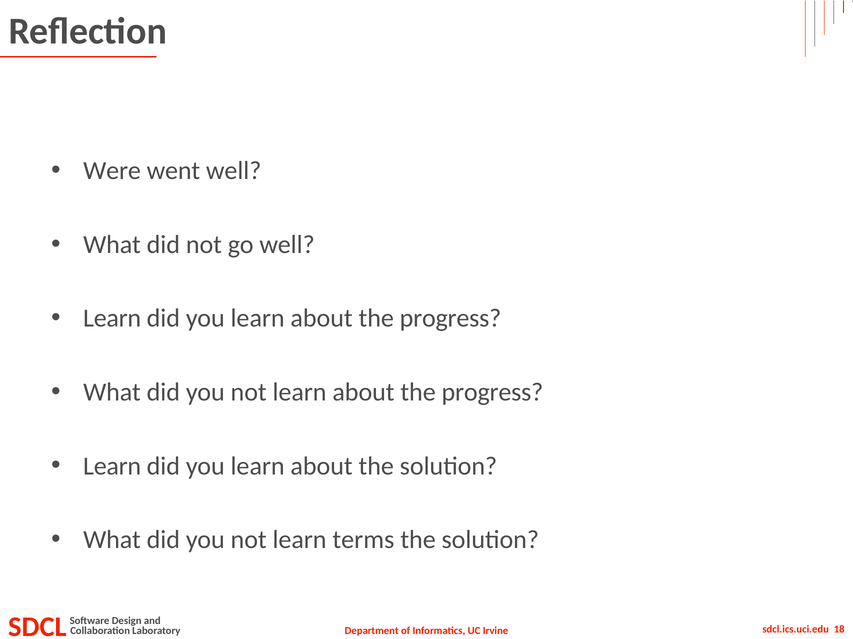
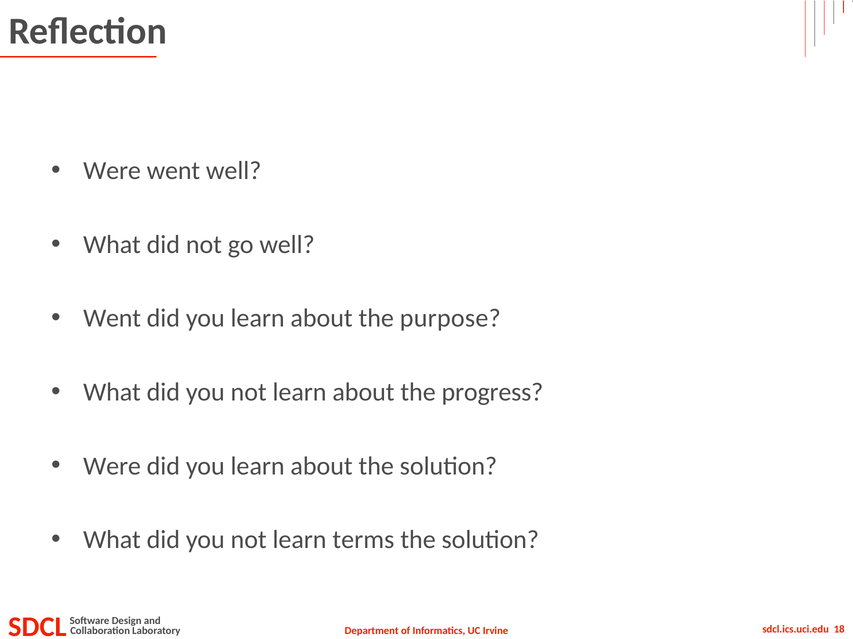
Learn at (112, 319): Learn -> Went
progress at (450, 319): progress -> purpose
Learn at (112, 467): Learn -> Were
